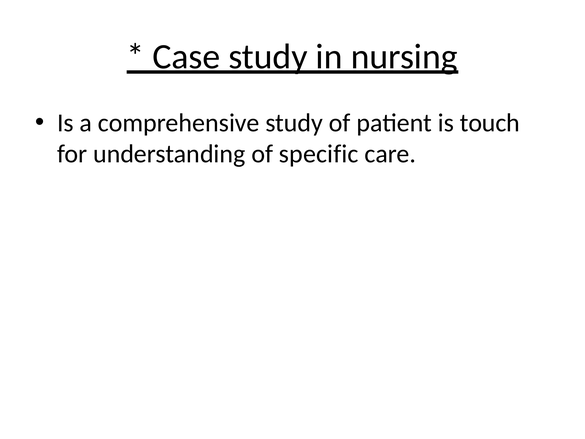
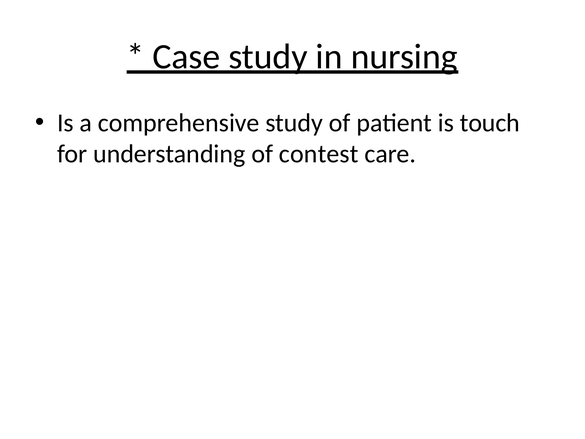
specific: specific -> contest
